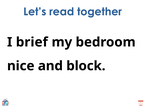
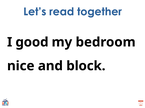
brief: brief -> good
